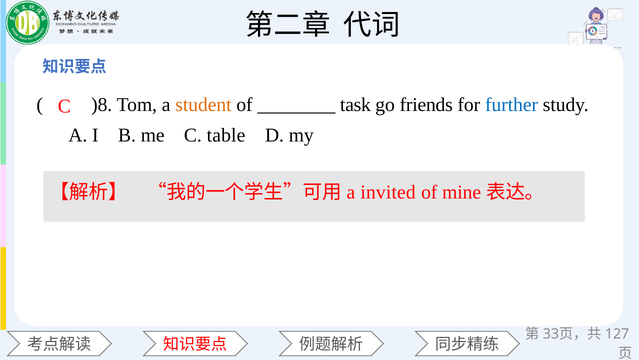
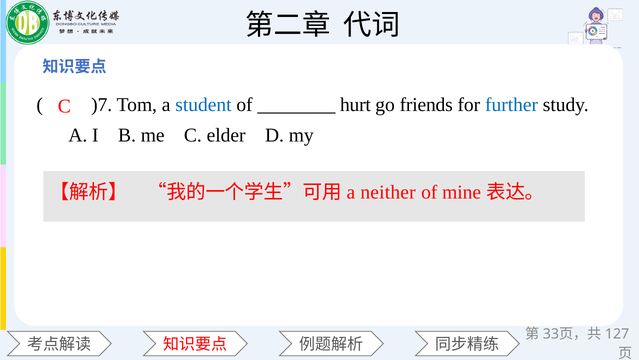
)8: )8 -> )7
student colour: orange -> blue
task: task -> hurt
table: table -> elder
invited: invited -> neither
